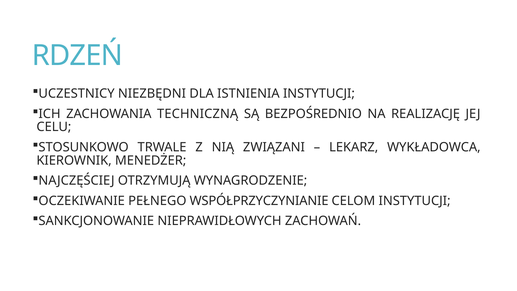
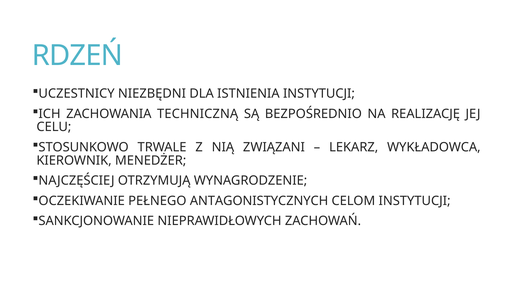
WSPÓŁPRZYCZYNIANIE: WSPÓŁPRZYCZYNIANIE -> ANTAGONISTYCZNYCH
